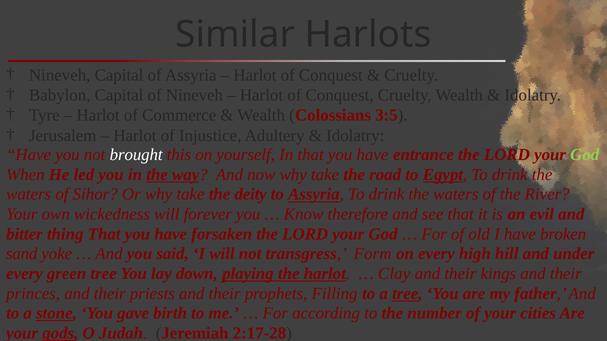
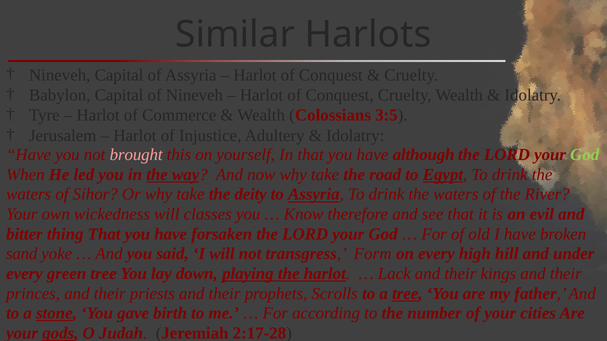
brought colour: white -> pink
entrance: entrance -> although
forever: forever -> classes
Clay: Clay -> Lack
Filling: Filling -> Scrolls
